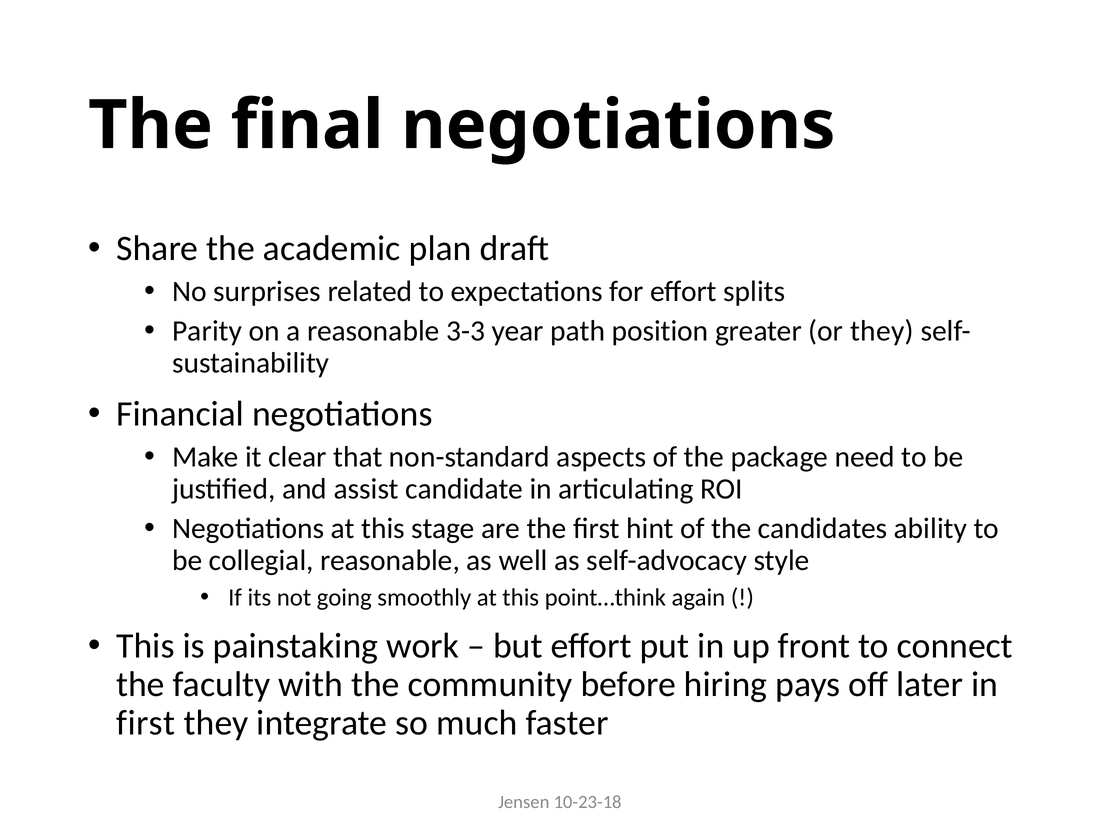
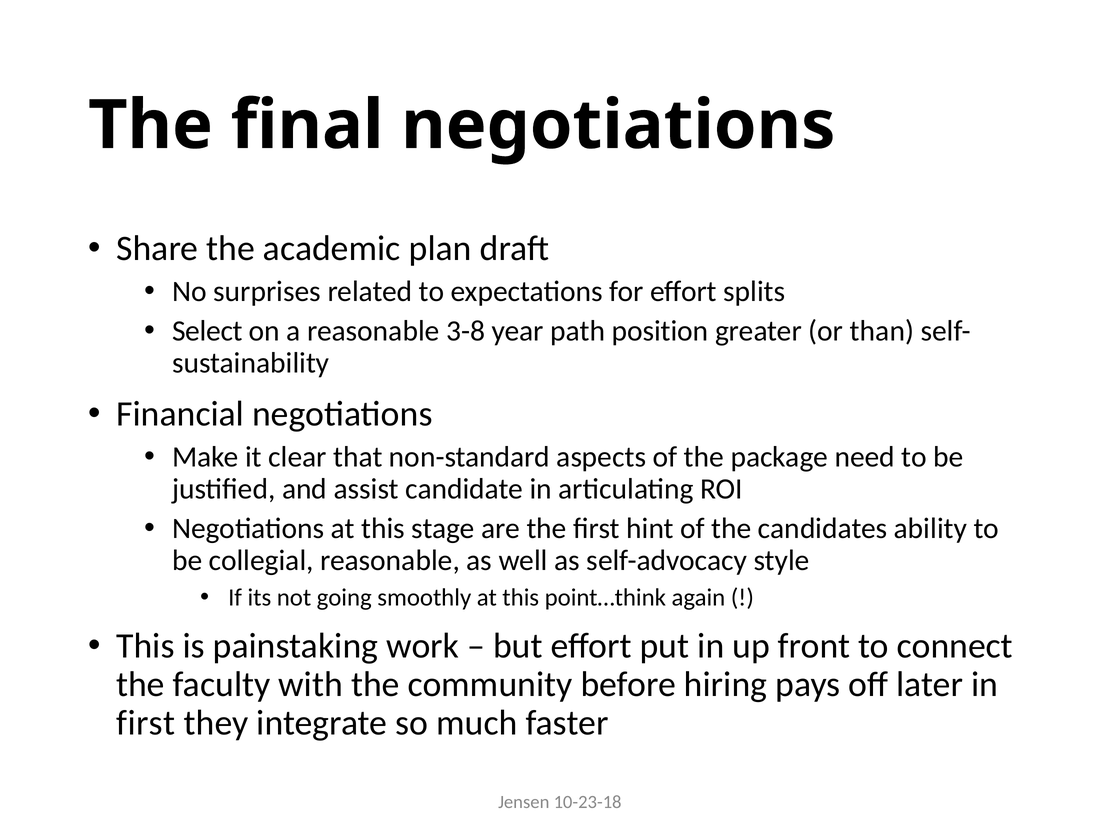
Parity: Parity -> Select
3-3: 3-3 -> 3-8
or they: they -> than
